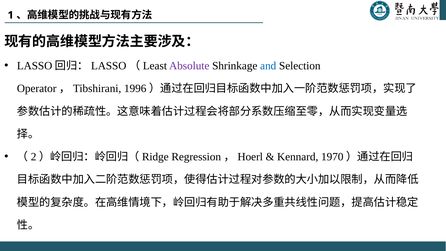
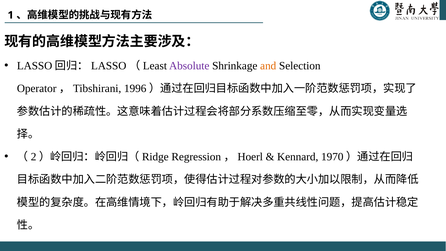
and colour: blue -> orange
